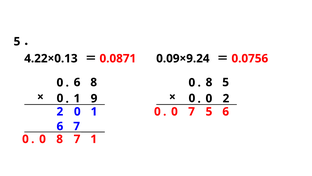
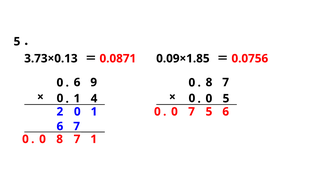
4.22×0.13: 4.22×0.13 -> 3.73×0.13
0.09×9.24: 0.09×9.24 -> 0.09×1.85
6 8: 8 -> 9
8 5: 5 -> 7
9: 9 -> 4
2 at (226, 98): 2 -> 5
